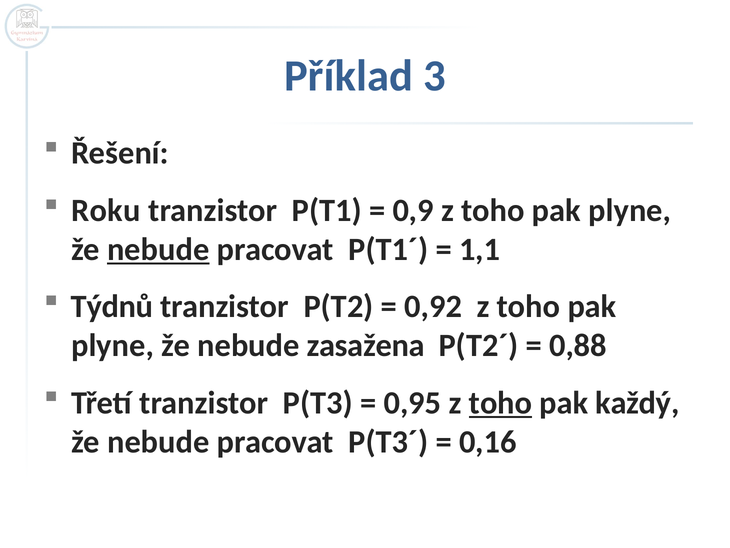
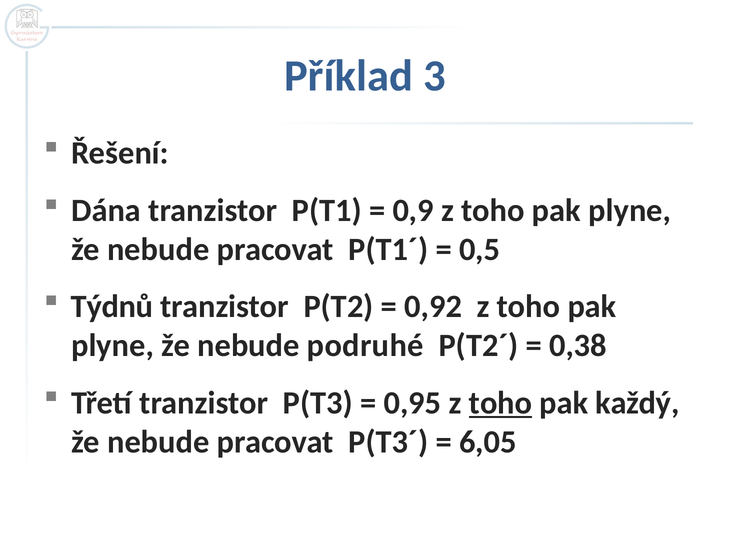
Roku: Roku -> Dána
nebude at (158, 249) underline: present -> none
1,1: 1,1 -> 0,5
zasažena: zasažena -> podruhé
0,88: 0,88 -> 0,38
0,16: 0,16 -> 6,05
